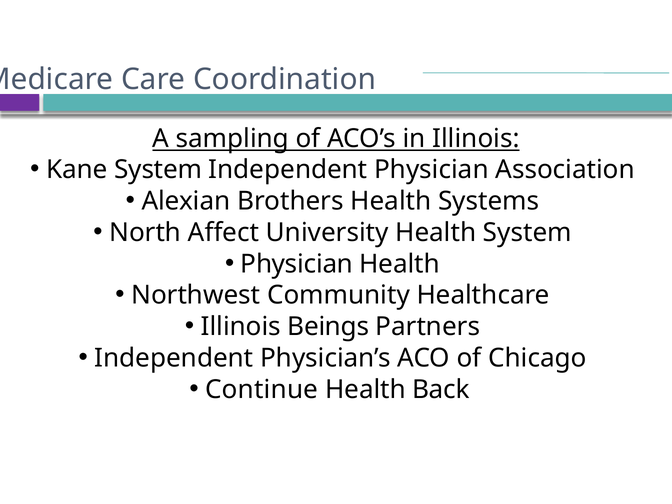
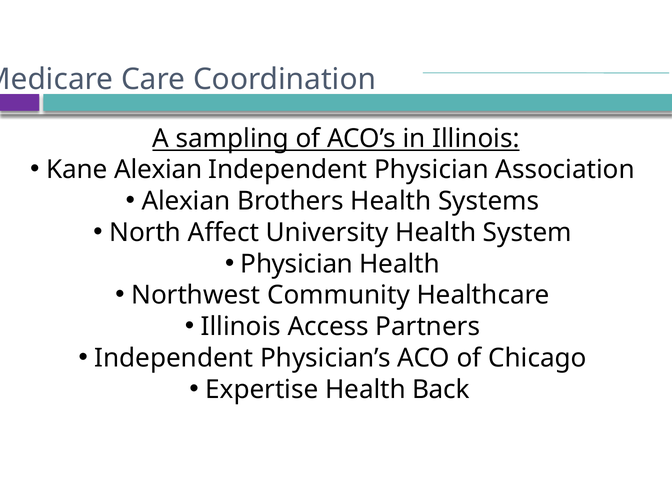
Kane System: System -> Alexian
Beings: Beings -> Access
Continue: Continue -> Expertise
